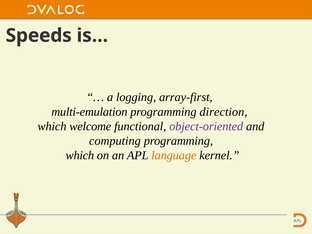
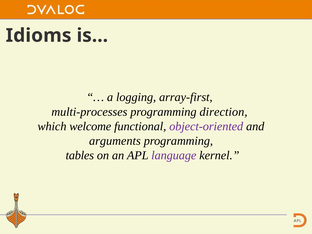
Speeds: Speeds -> Idioms
multi-emulation: multi-emulation -> multi-processes
computing: computing -> arguments
which at (80, 155): which -> tables
language colour: orange -> purple
